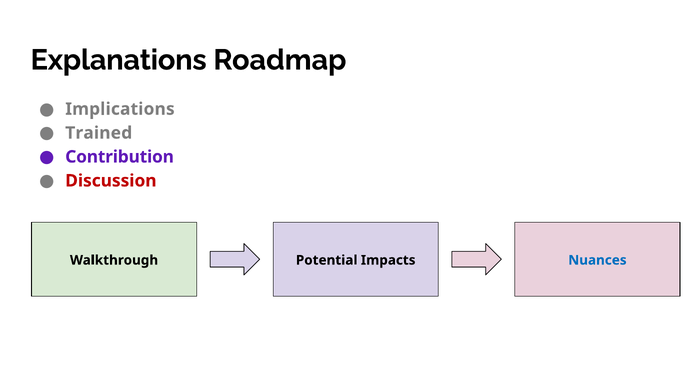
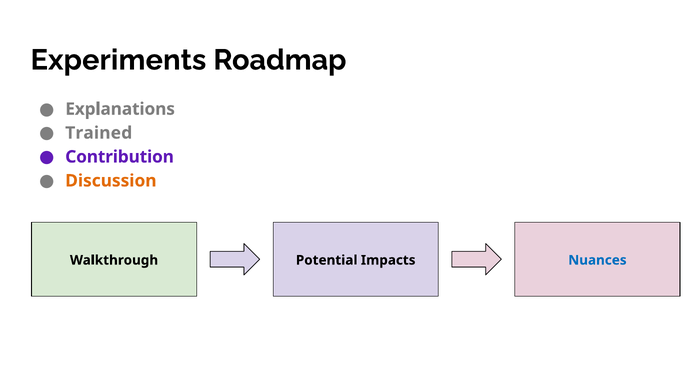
Explanations: Explanations -> Experiments
Implications: Implications -> Explanations
Discussion colour: red -> orange
